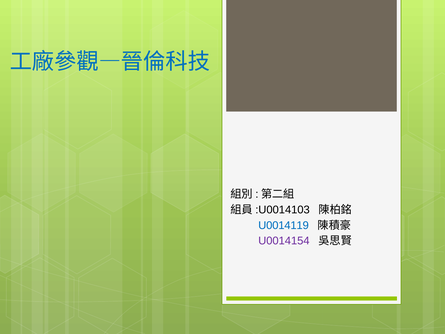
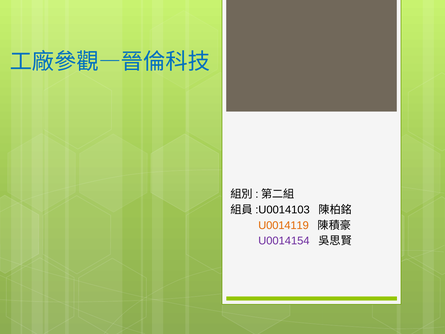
U0014119 colour: blue -> orange
